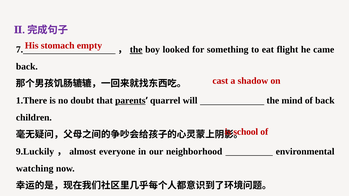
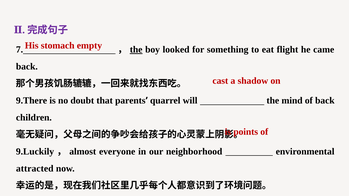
1.There: 1.There -> 9.There
parents underline: present -> none
school: school -> points
watching: watching -> attracted
